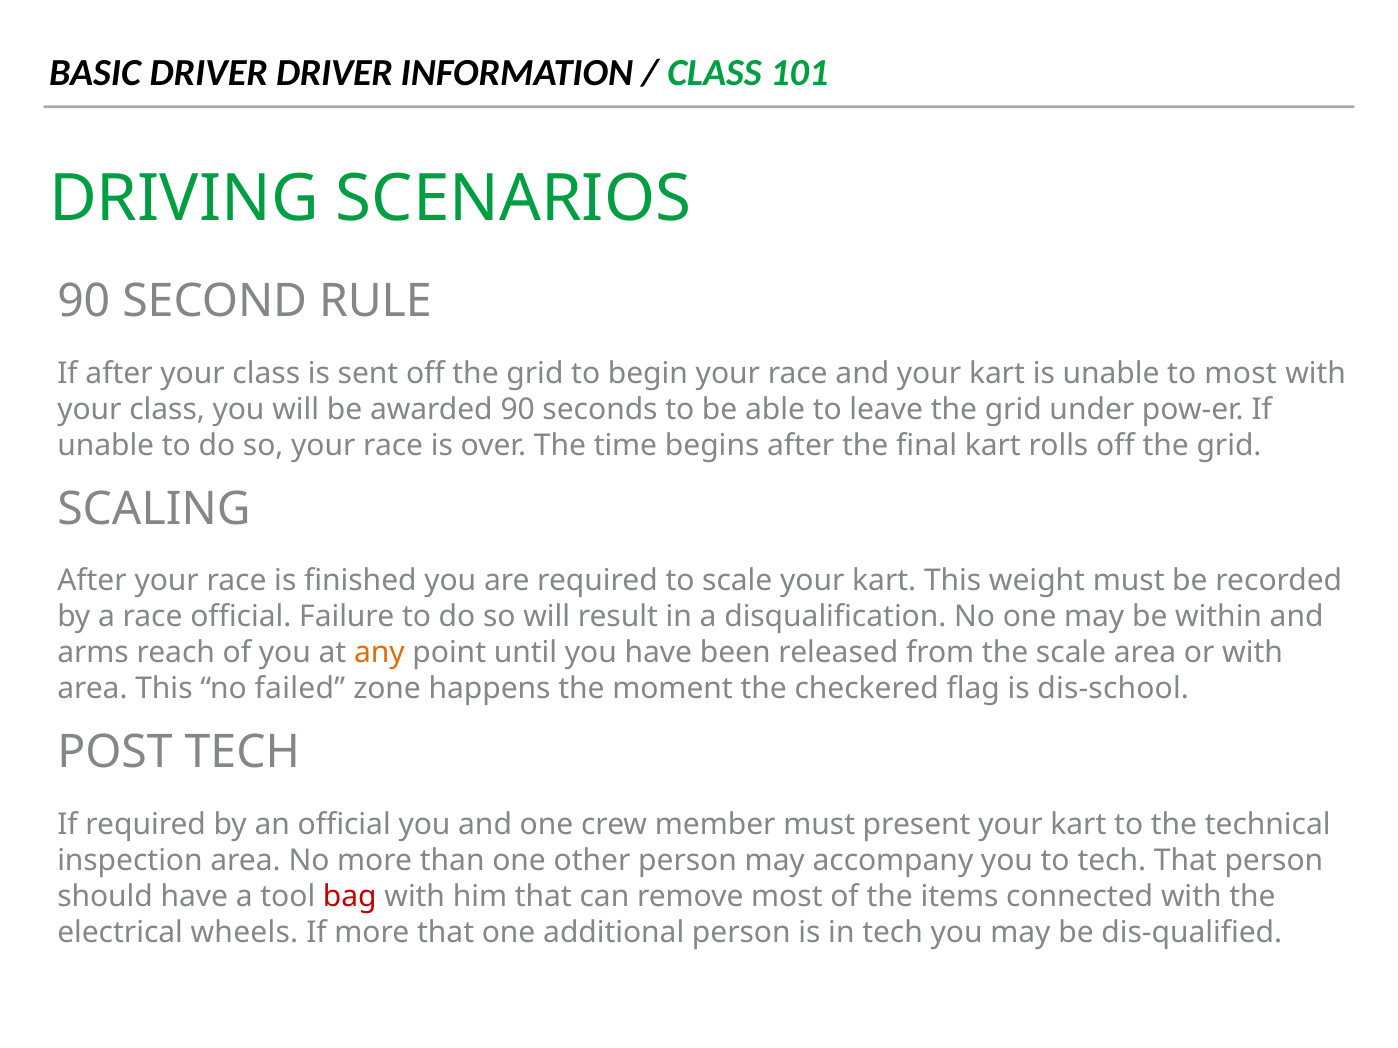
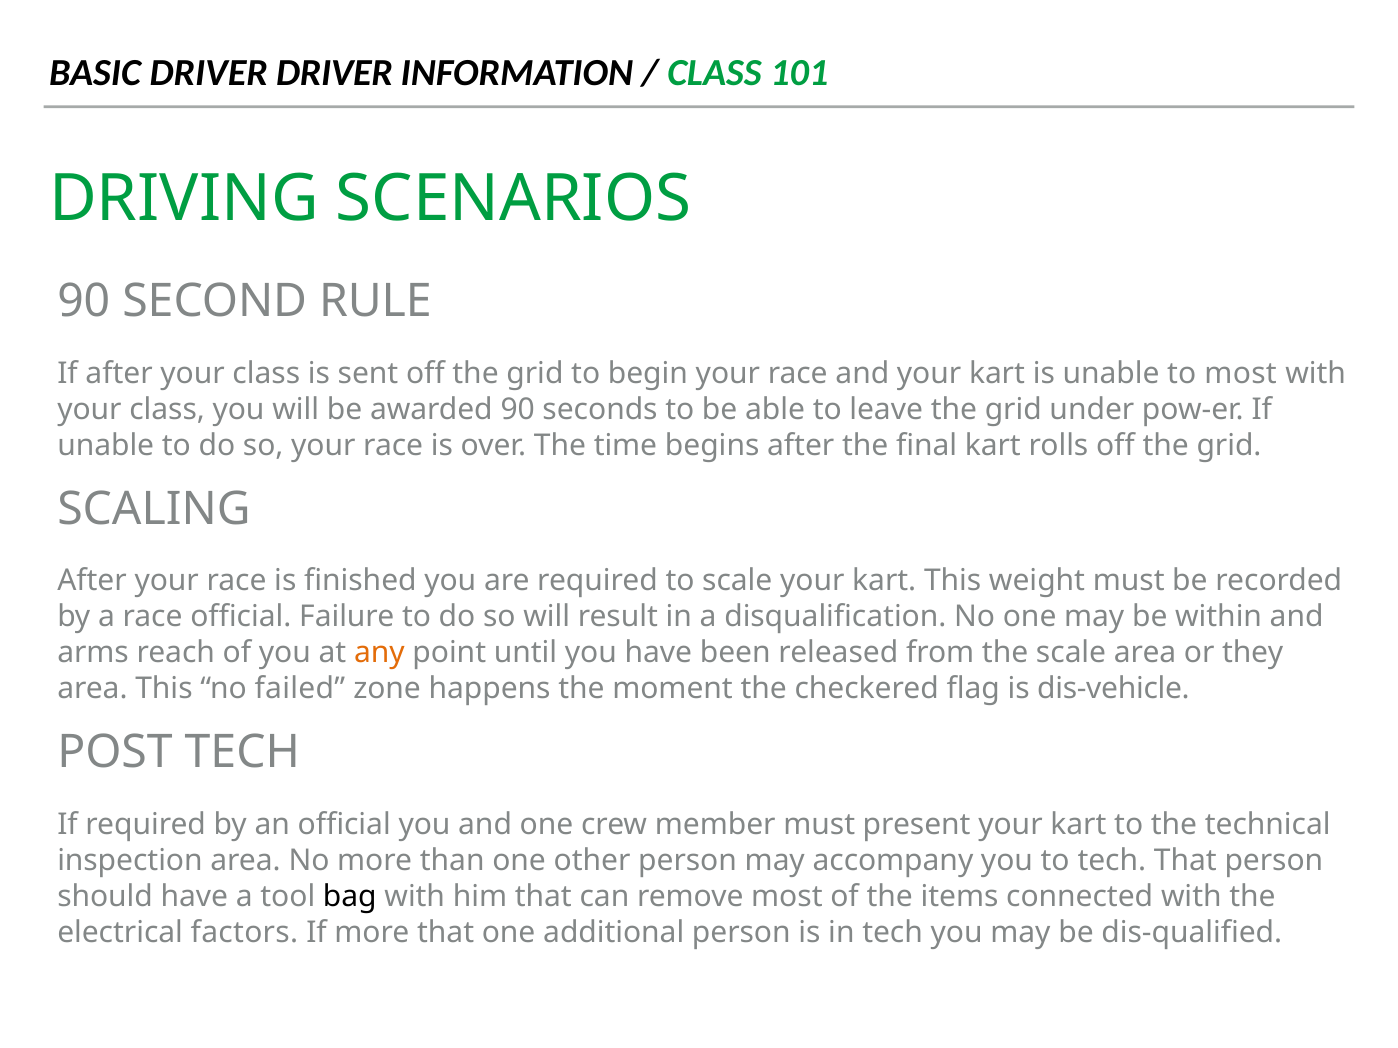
or with: with -> they
dis-school: dis-school -> dis-vehicle
bag colour: red -> black
wheels: wheels -> factors
